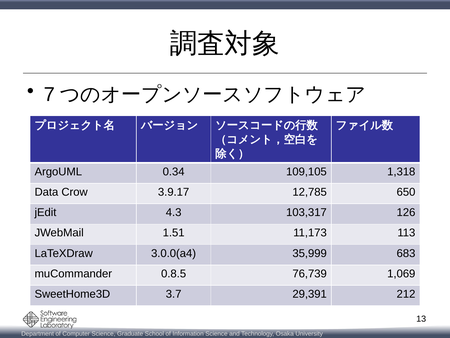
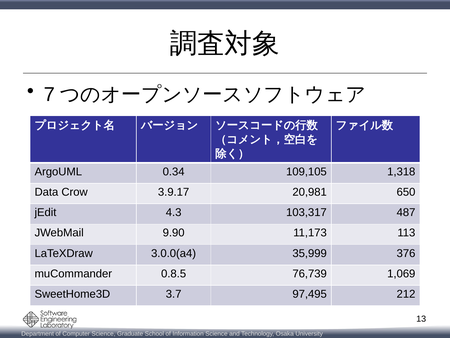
12,785: 12,785 -> 20,981
126: 126 -> 487
1.51: 1.51 -> 9.90
683: 683 -> 376
29,391: 29,391 -> 97,495
